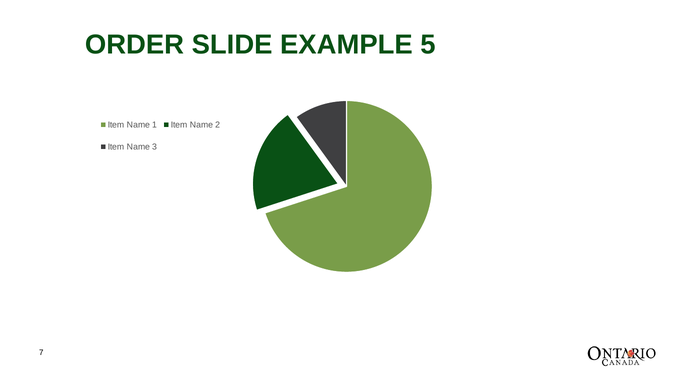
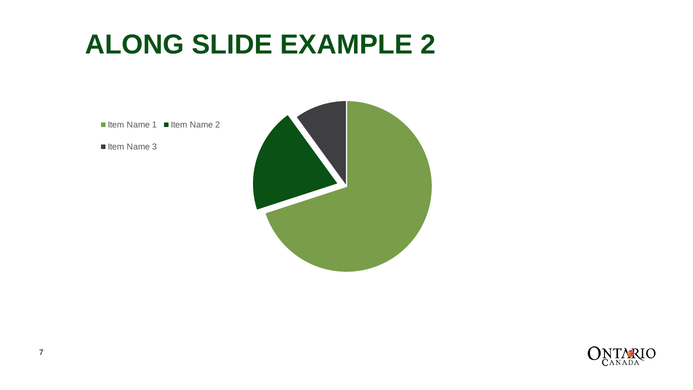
ORDER: ORDER -> ALONG
EXAMPLE 5: 5 -> 2
